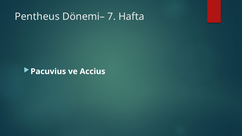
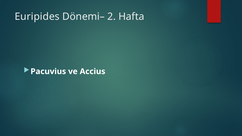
Pentheus: Pentheus -> Euripides
7: 7 -> 2
